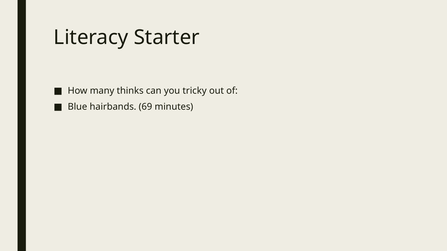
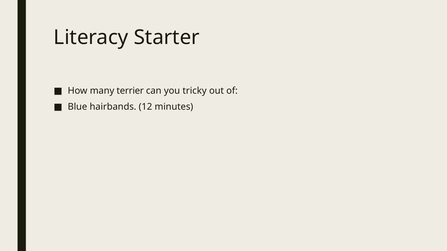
thinks: thinks -> terrier
69: 69 -> 12
